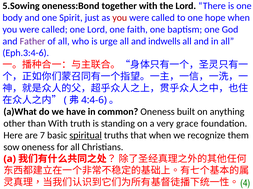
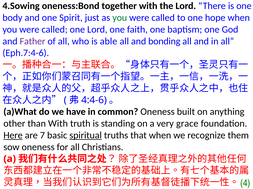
5.Sowing: 5.Sowing -> 4.Sowing
you at (120, 18) colour: red -> green
urge: urge -> able
indwells: indwells -> bonding
Eph.3:4-6: Eph.3:4-6 -> Eph.7:4-6
Here underline: none -> present
